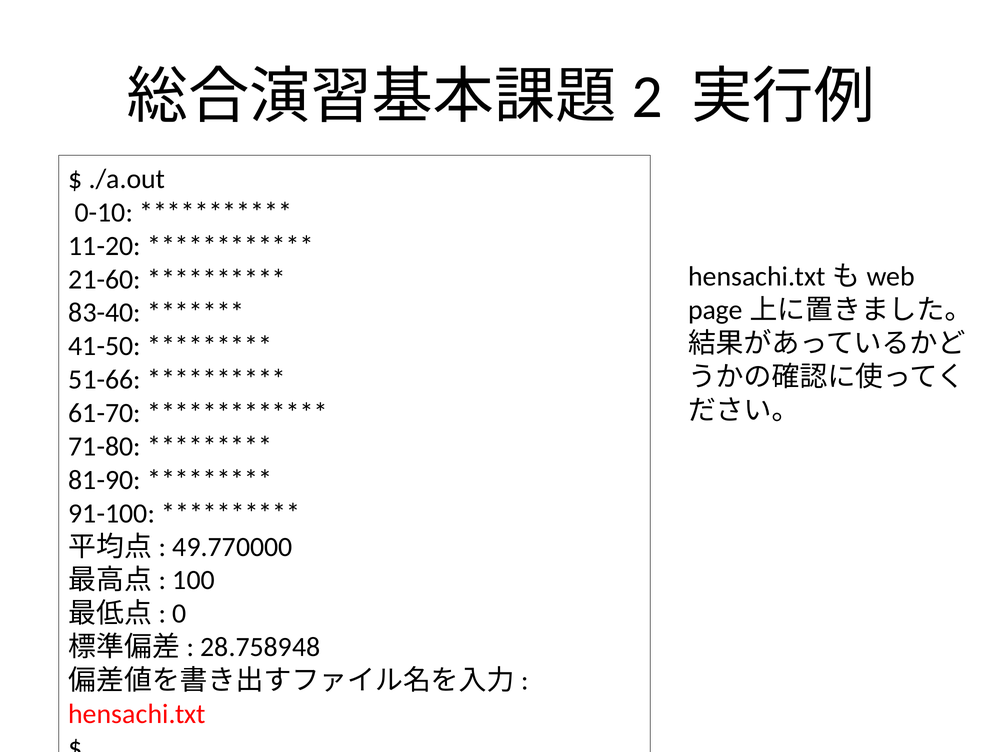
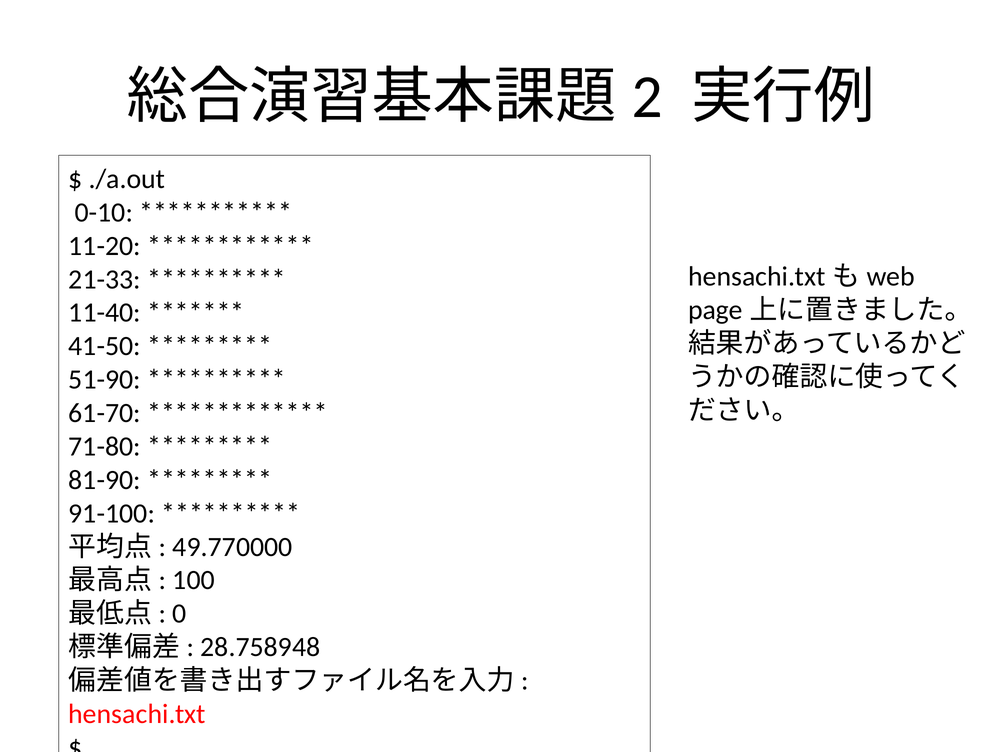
21-60: 21-60 -> 21-33
83-40: 83-40 -> 11-40
51-66: 51-66 -> 51-90
